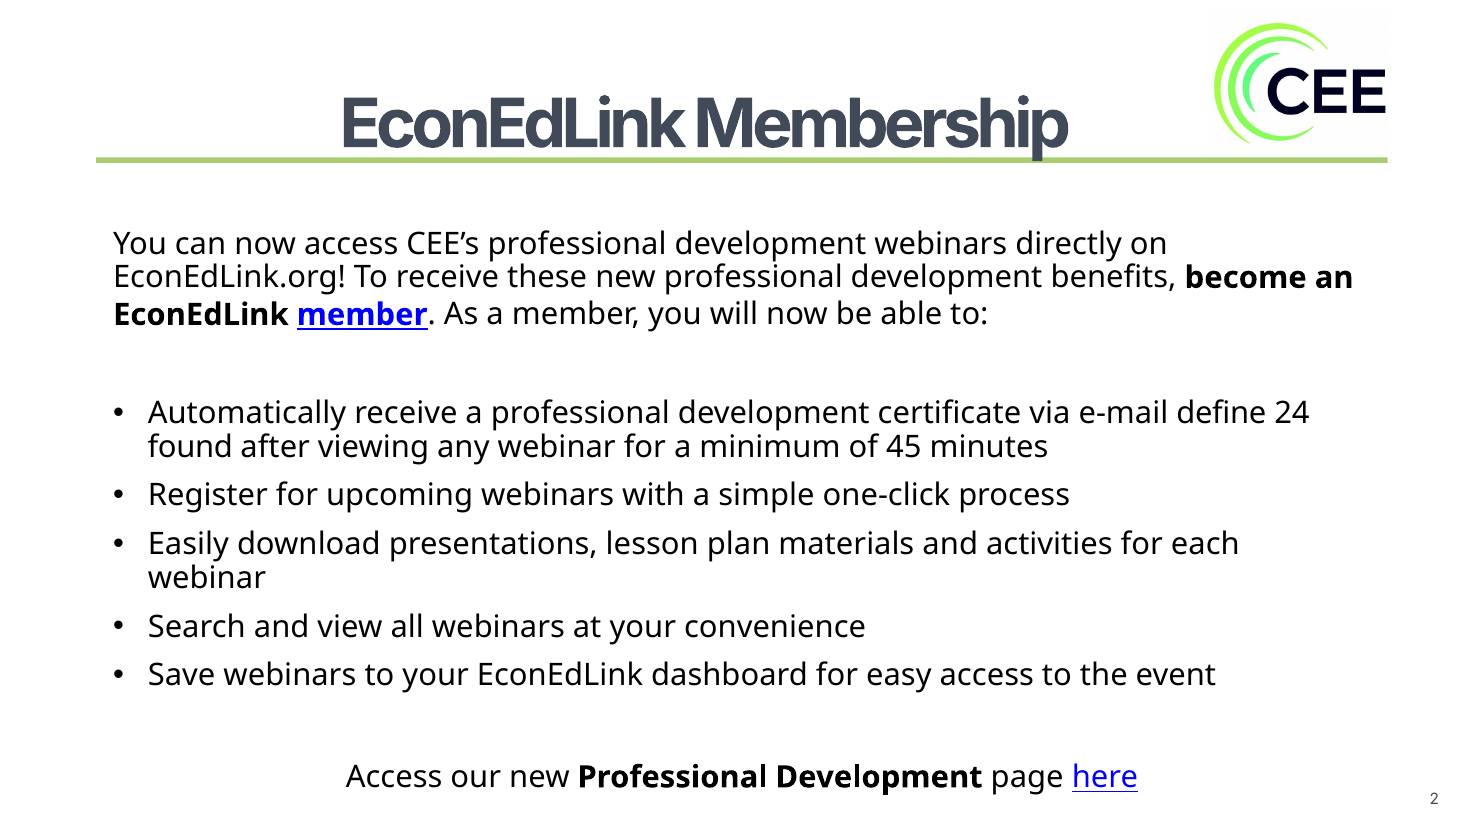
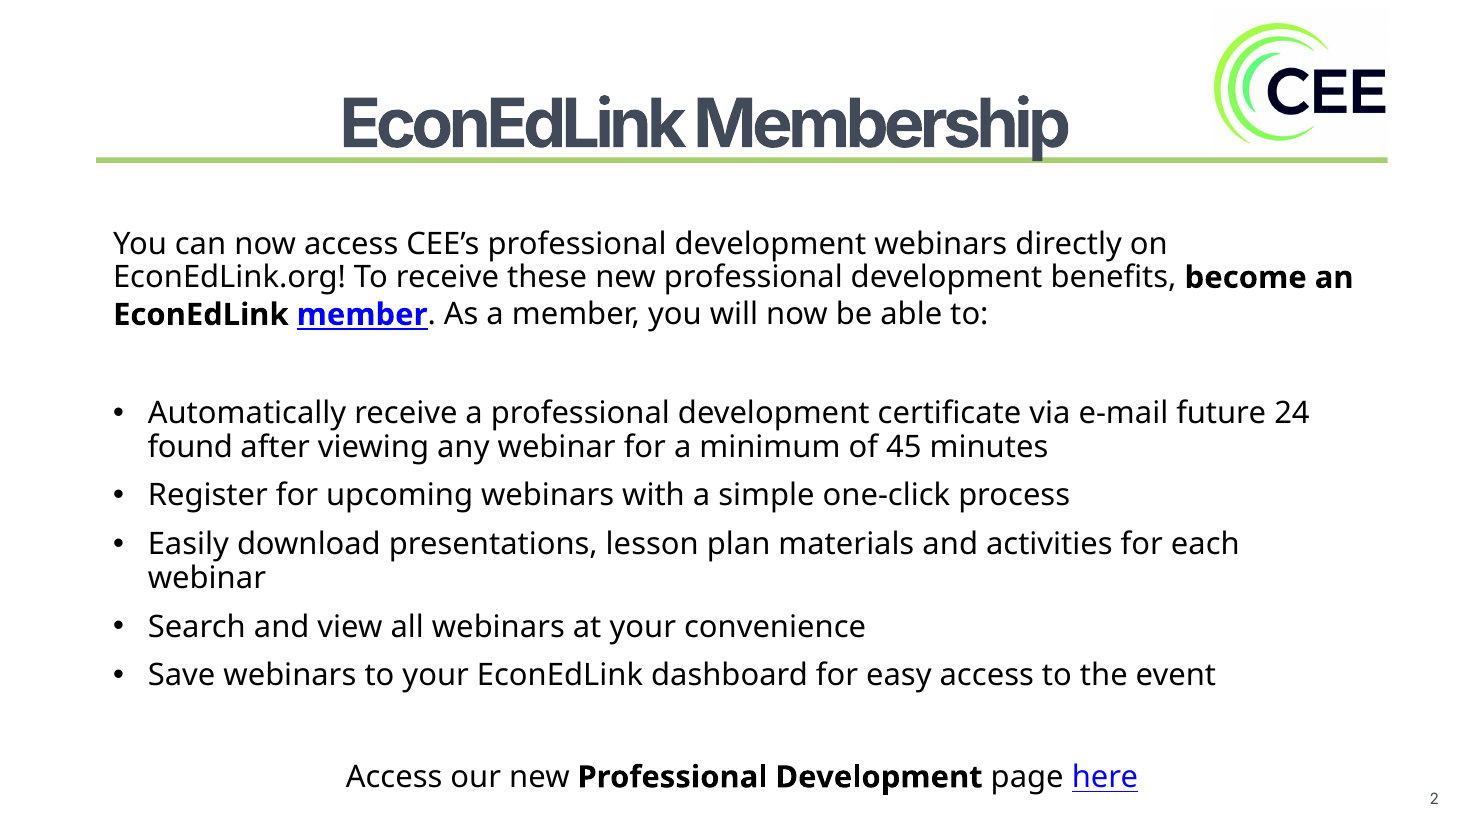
define: define -> future
